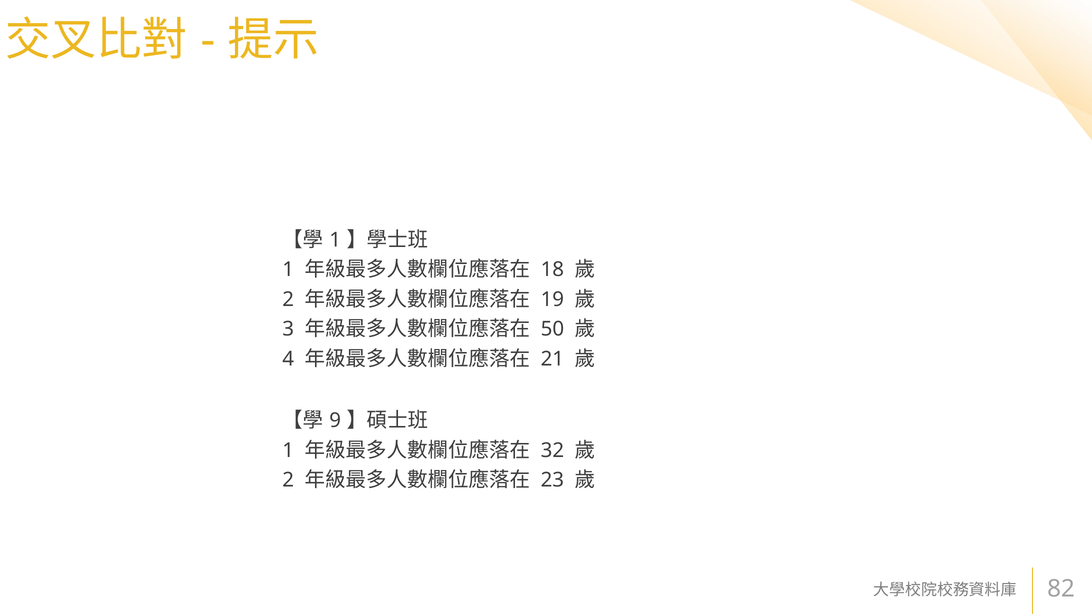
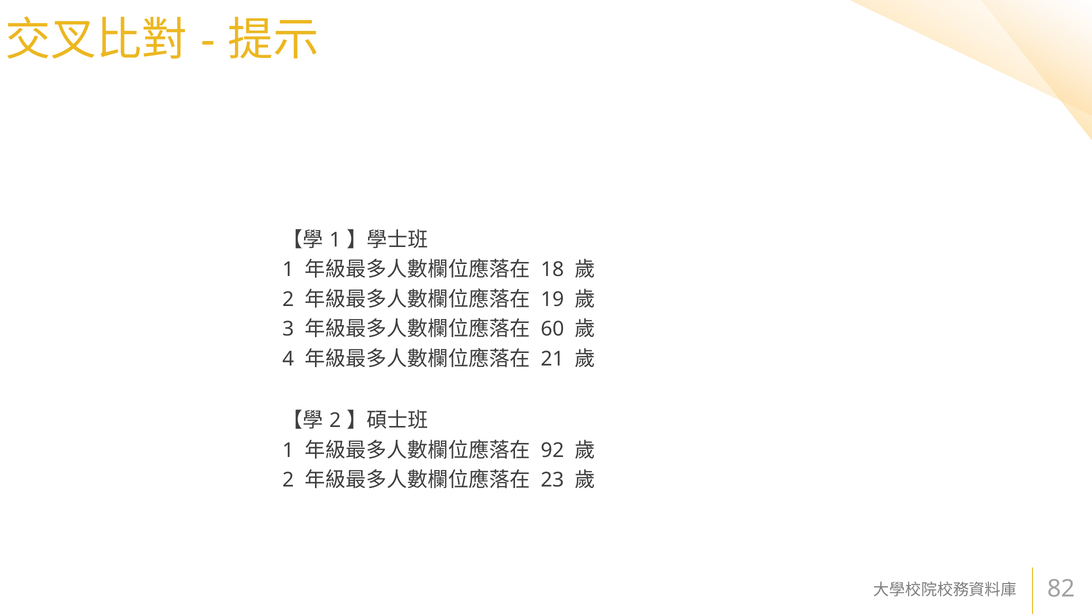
50: 50 -> 60
9 at (335, 421): 9 -> 2
32: 32 -> 92
